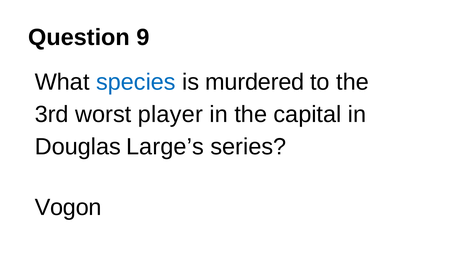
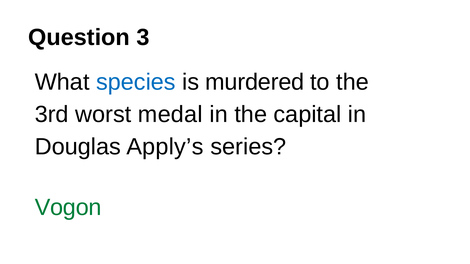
9: 9 -> 3
player: player -> medal
Large’s: Large’s -> Apply’s
Vogon colour: black -> green
